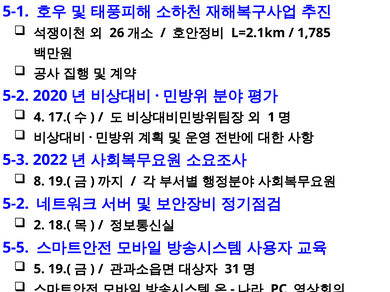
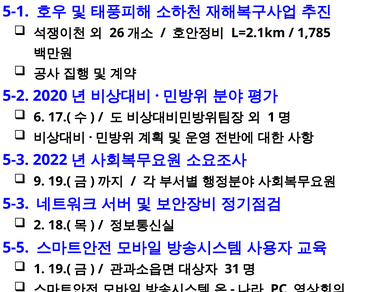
4: 4 -> 6
8: 8 -> 9
5-2 at (16, 204): 5-2 -> 5-3
5 at (39, 269): 5 -> 1
